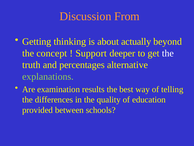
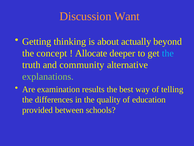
From: From -> Want
Support: Support -> Allocate
the at (168, 53) colour: white -> light blue
percentages: percentages -> community
